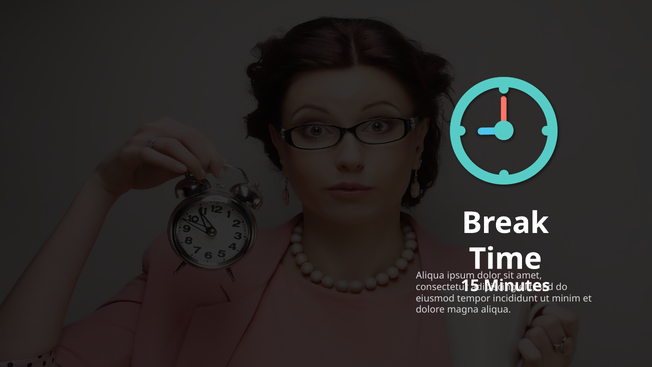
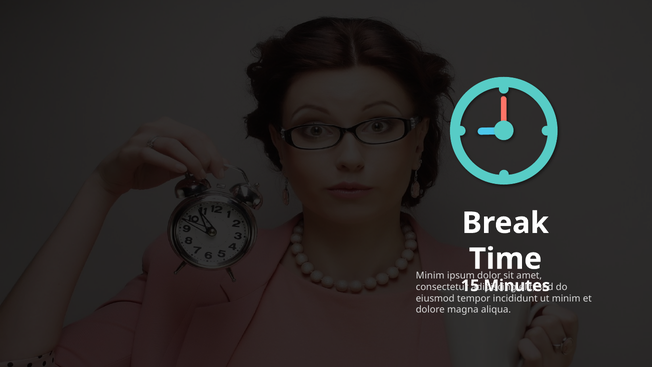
Aliqua at (430, 275): Aliqua -> Minim
